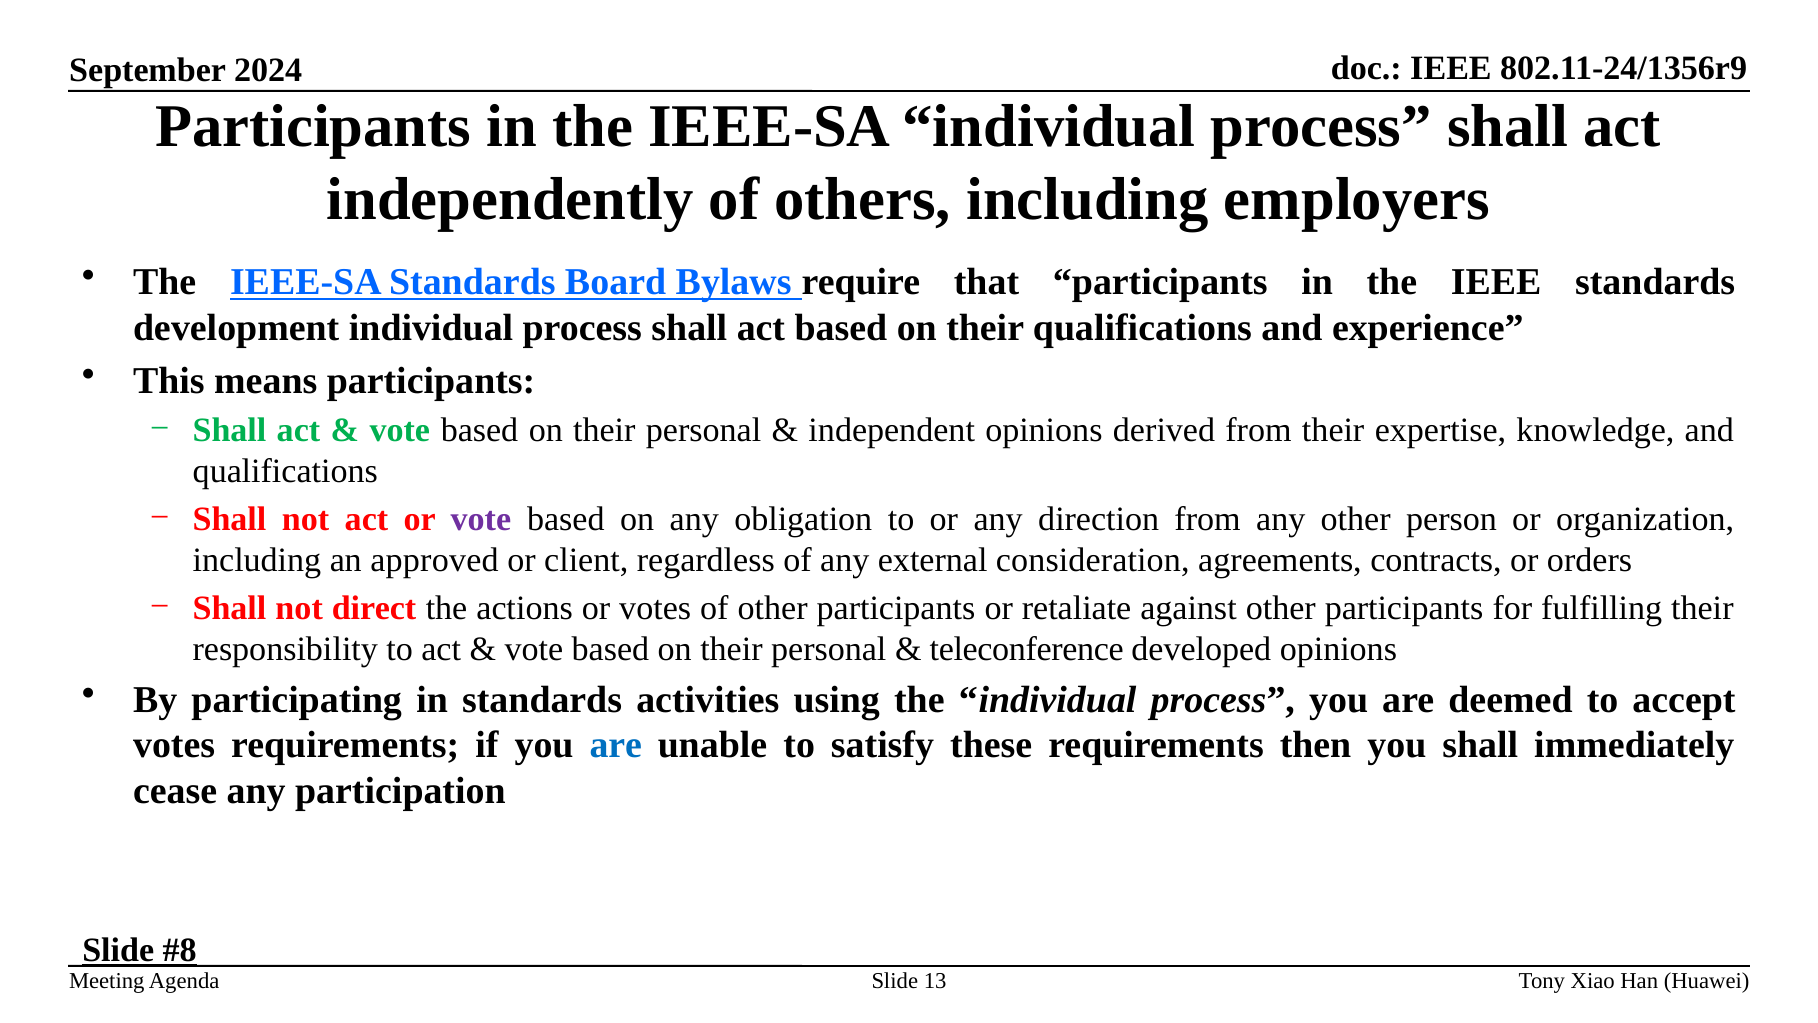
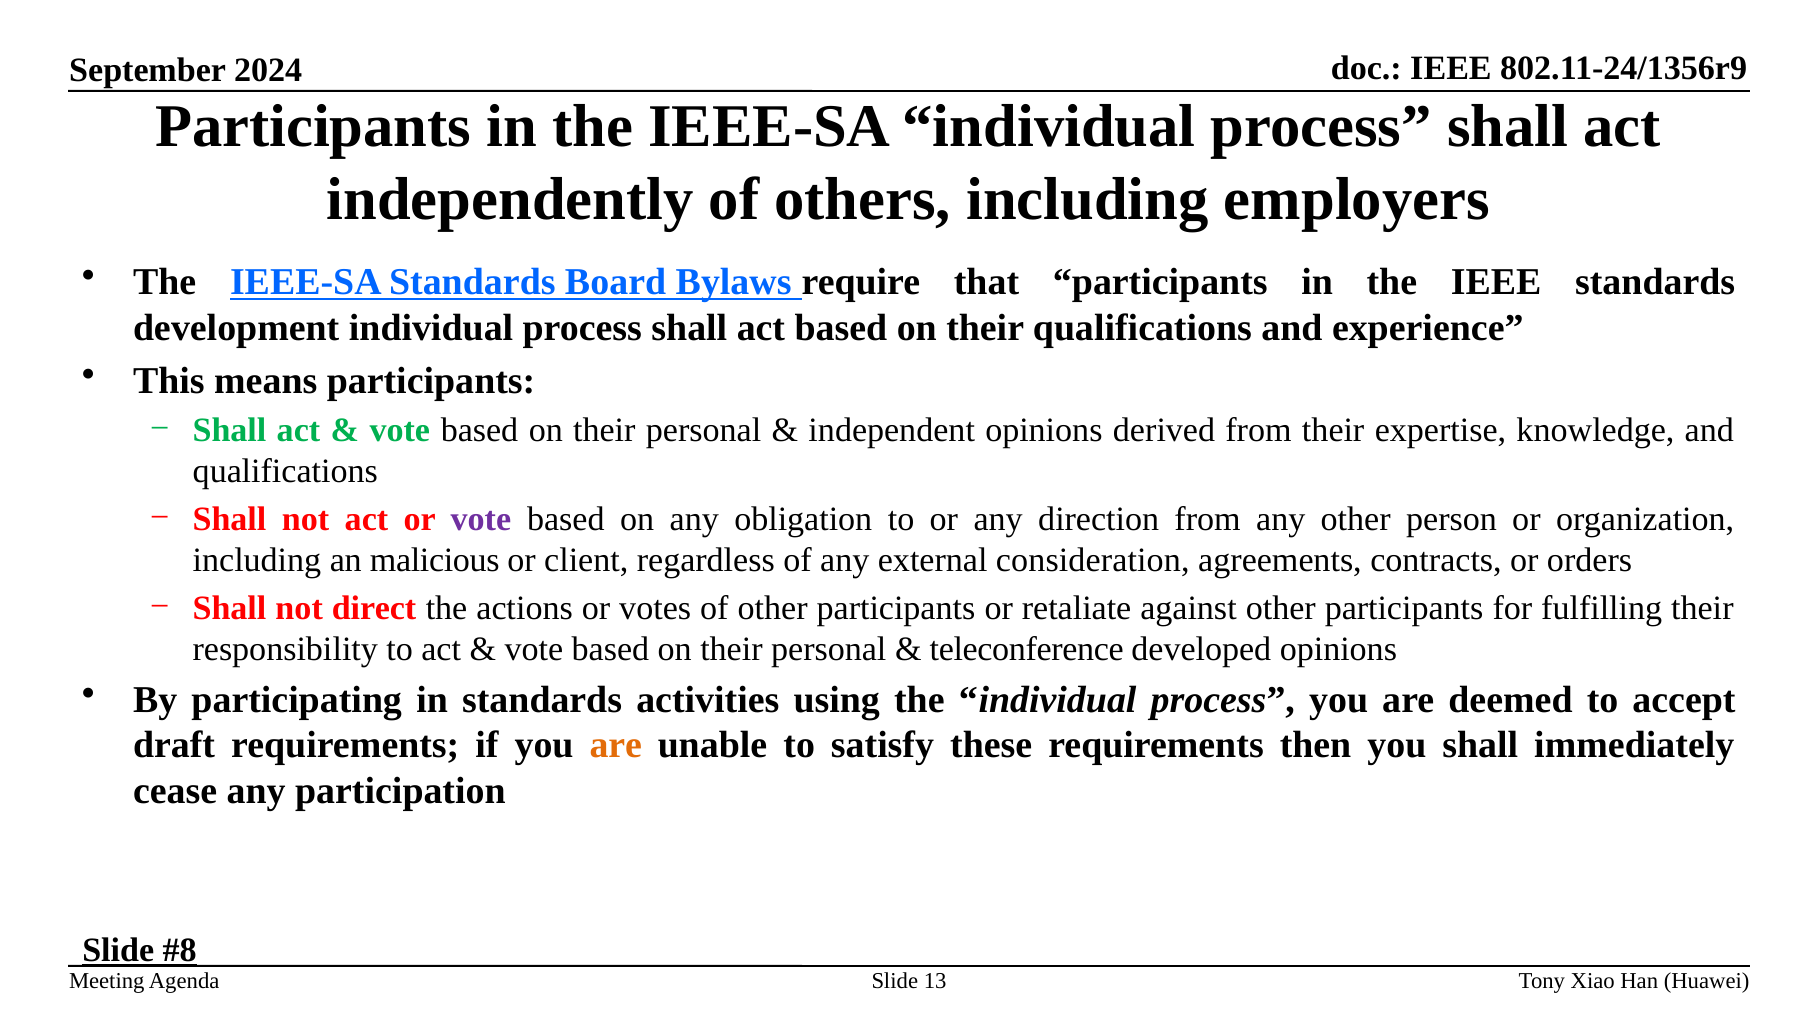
approved: approved -> malicious
votes at (174, 745): votes -> draft
are at (616, 745) colour: blue -> orange
